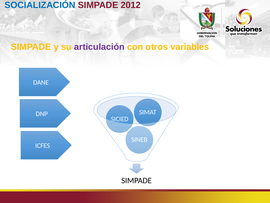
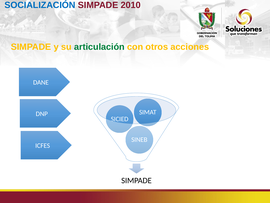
2012: 2012 -> 2010
articulación colour: purple -> green
variables: variables -> acciones
